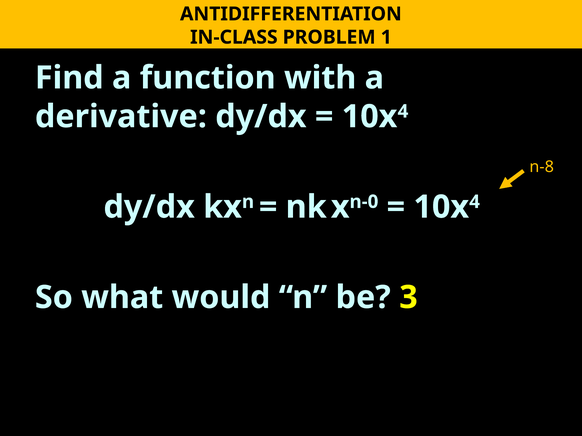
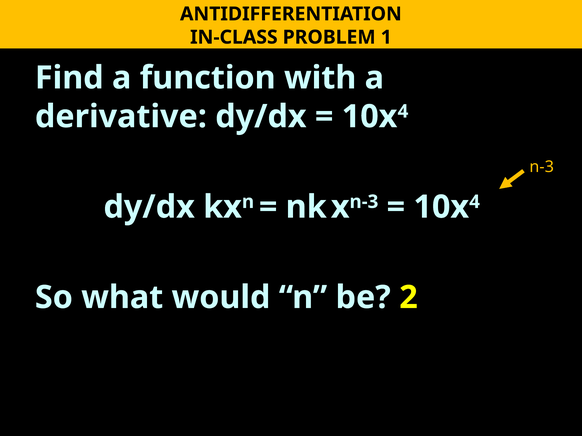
n-8 at (542, 167): n-8 -> n-3
n-0 at (364, 202): n-0 -> n-3
3: 3 -> 2
